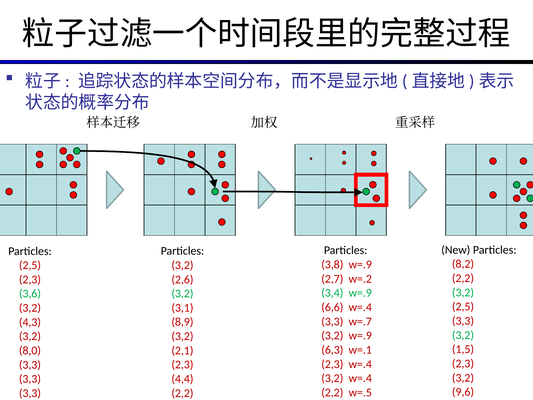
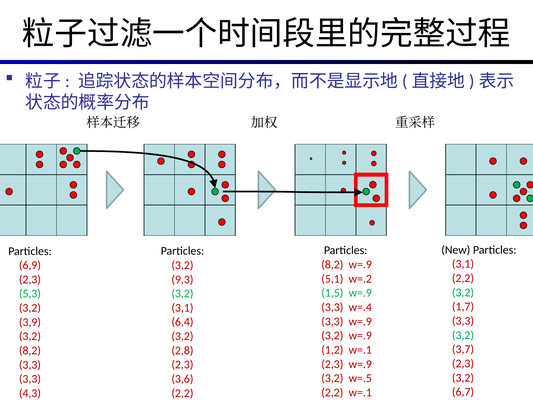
8,2 at (463, 264): 8,2 -> 3,1
3,8 at (332, 264): 3,8 -> 8,2
2,5 at (30, 265): 2,5 -> 6,9
2,7: 2,7 -> 5,1
2,6: 2,6 -> 9,3
3,4: 3,4 -> 1,5
3,6: 3,6 -> 5,3
2,5 at (463, 307): 2,5 -> 1,7
6,6 at (332, 307): 6,6 -> 3,3
3,3 w=.7: w=.7 -> w=.9
8,9: 8,9 -> 6,4
4,3: 4,3 -> 3,9
1,5: 1,5 -> 3,7
6,3: 6,3 -> 1,2
2,1: 2,1 -> 2,8
8,0 at (30, 350): 8,0 -> 8,2
2,3 w=.4: w=.4 -> w=.9
3,2 w=.4: w=.4 -> w=.5
4,4: 4,4 -> 3,6
9,6: 9,6 -> 6,7
2,2 w=.5: w=.5 -> w=.1
3,3 at (30, 393): 3,3 -> 4,3
